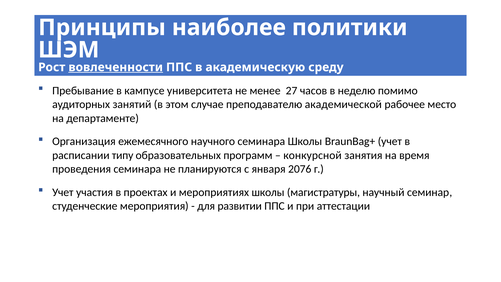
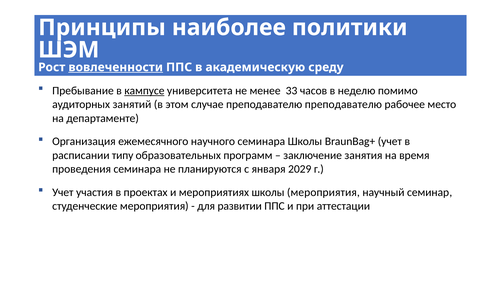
кампусе underline: none -> present
27: 27 -> 33
преподавателю академической: академической -> преподавателю
конкурсной: конкурсной -> заключение
2076: 2076 -> 2029
школы магистратуры: магистратуры -> мероприятия
